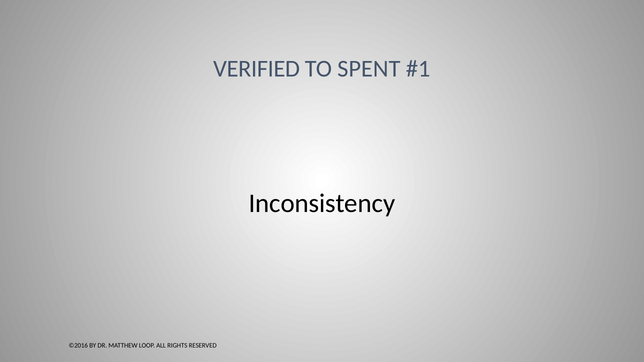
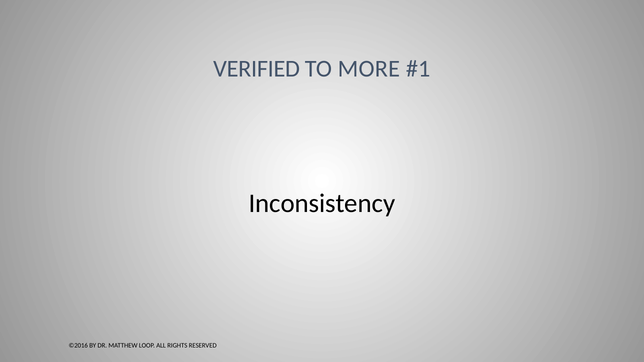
SPENT: SPENT -> MORE
